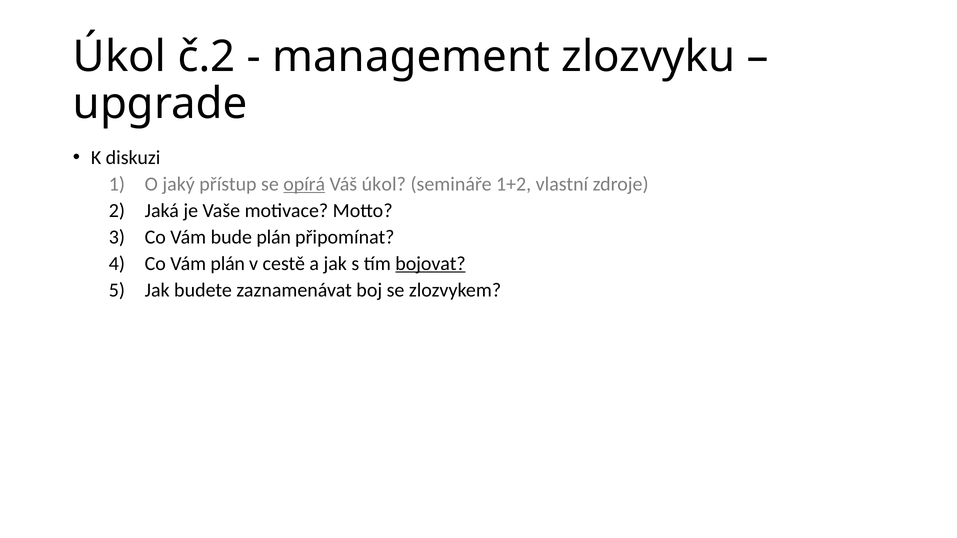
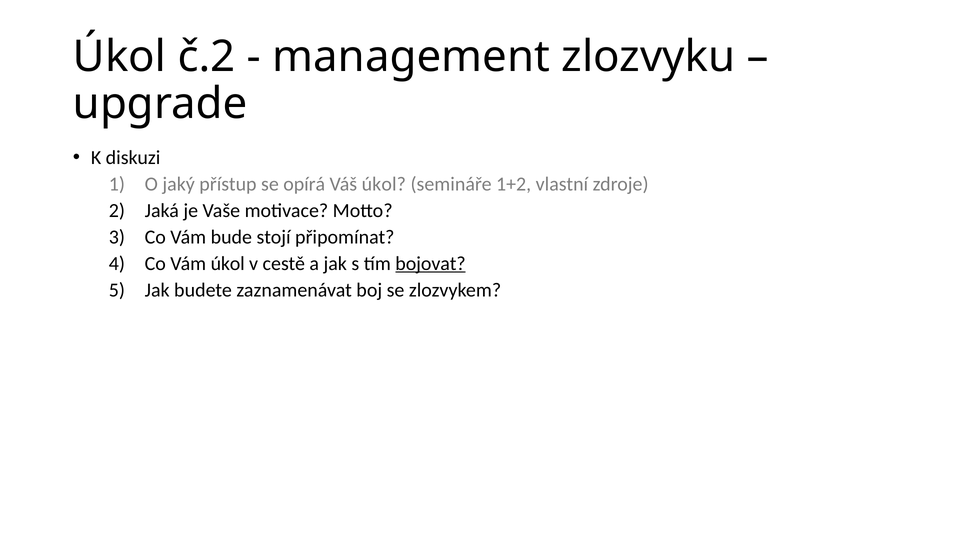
opírá underline: present -> none
bude plán: plán -> stojí
Vám plán: plán -> úkol
